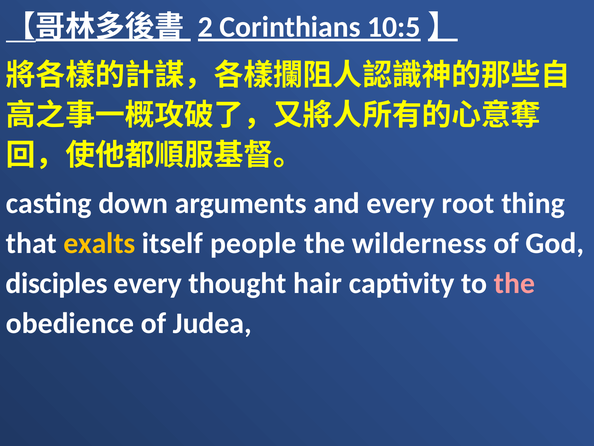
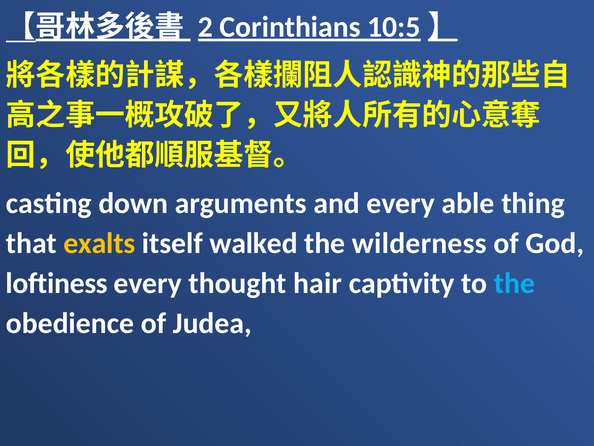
root: root -> able
people: people -> walked
disciples: disciples -> loftiness
the at (514, 283) colour: pink -> light blue
